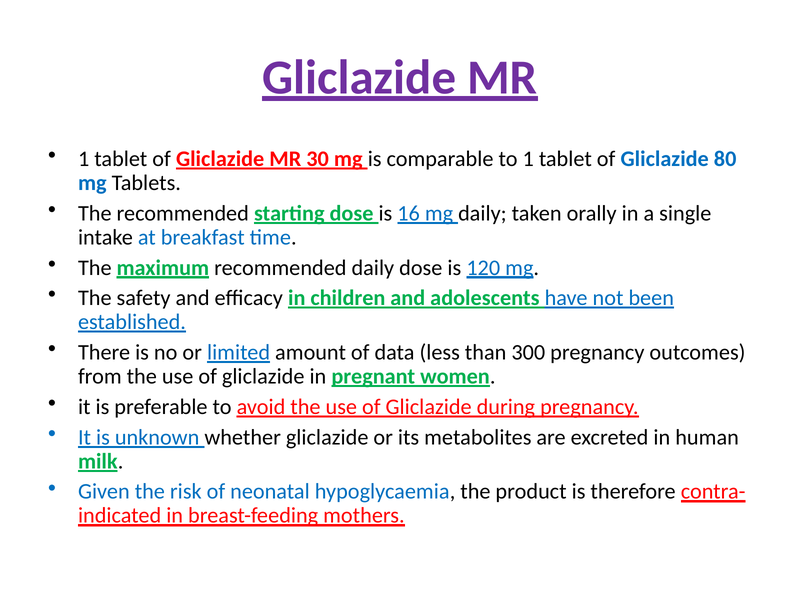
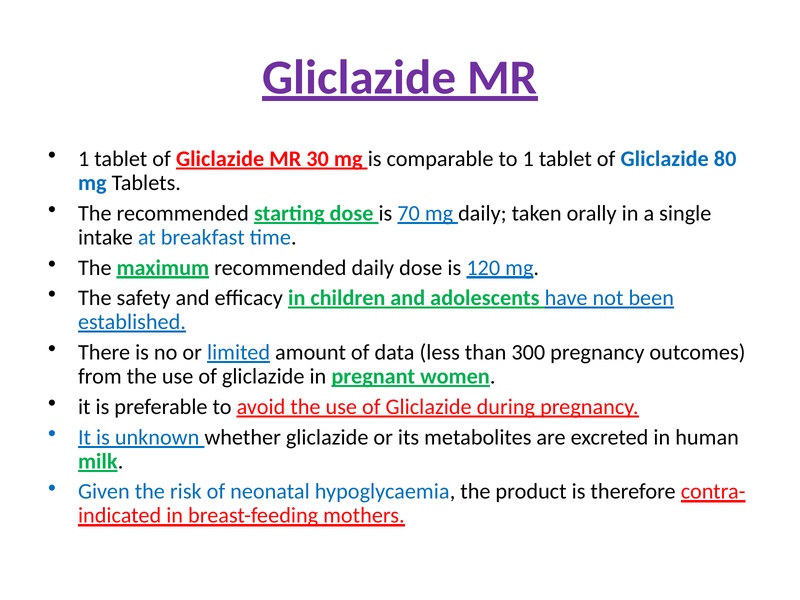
16: 16 -> 70
